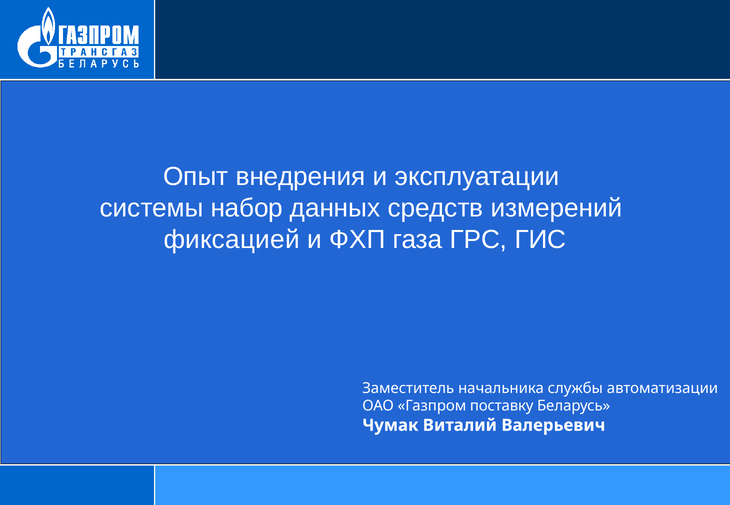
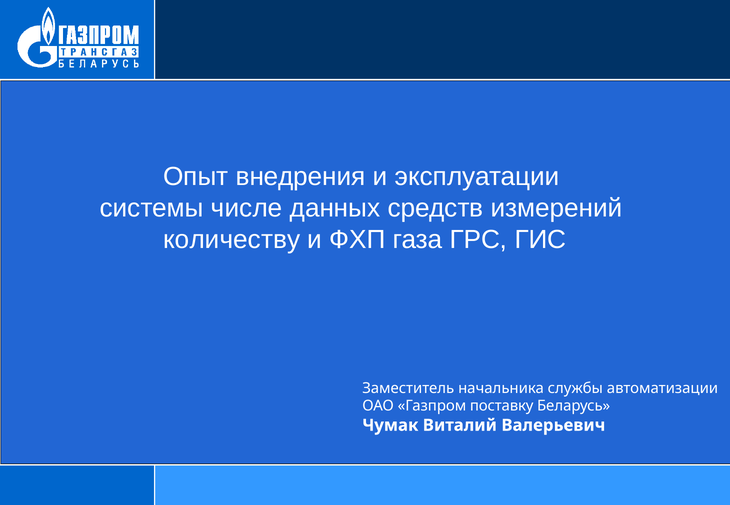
набор: набор -> числе
фиксацией: фиксацией -> количеству
